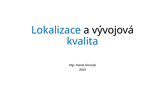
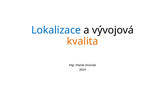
kvalita colour: blue -> orange
